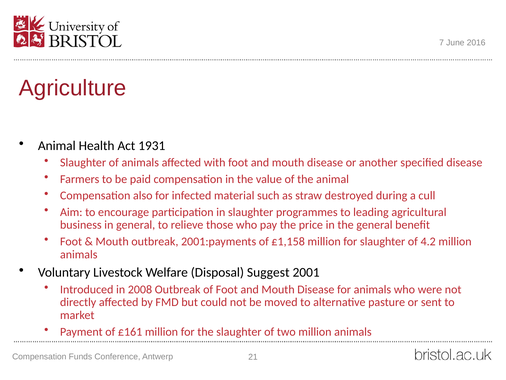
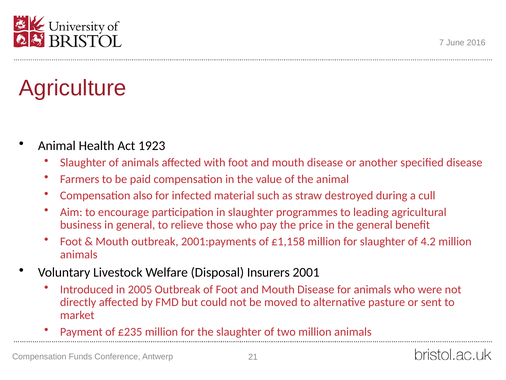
1931: 1931 -> 1923
Suggest: Suggest -> Insurers
2008: 2008 -> 2005
£161: £161 -> £235
